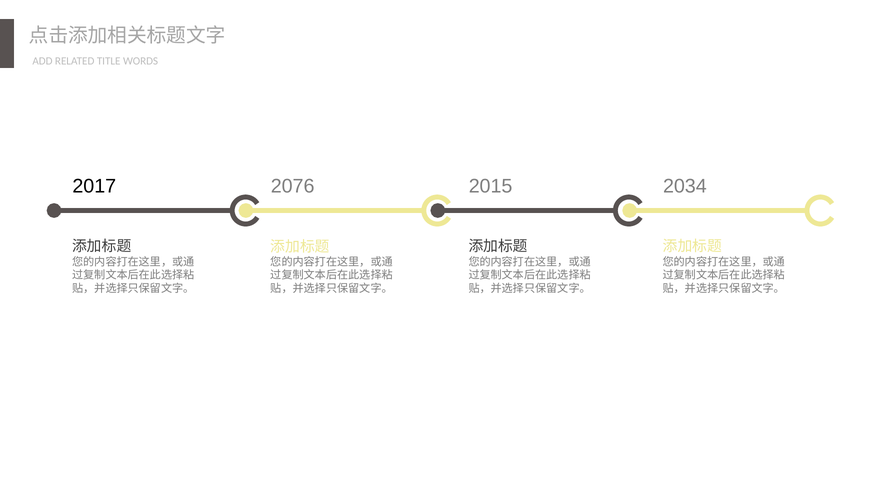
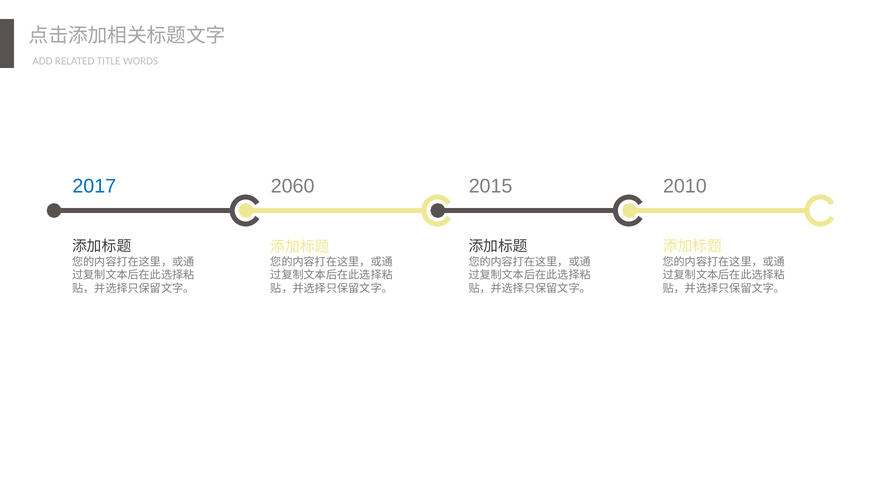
2017 colour: black -> blue
2034: 2034 -> 2010
2076: 2076 -> 2060
